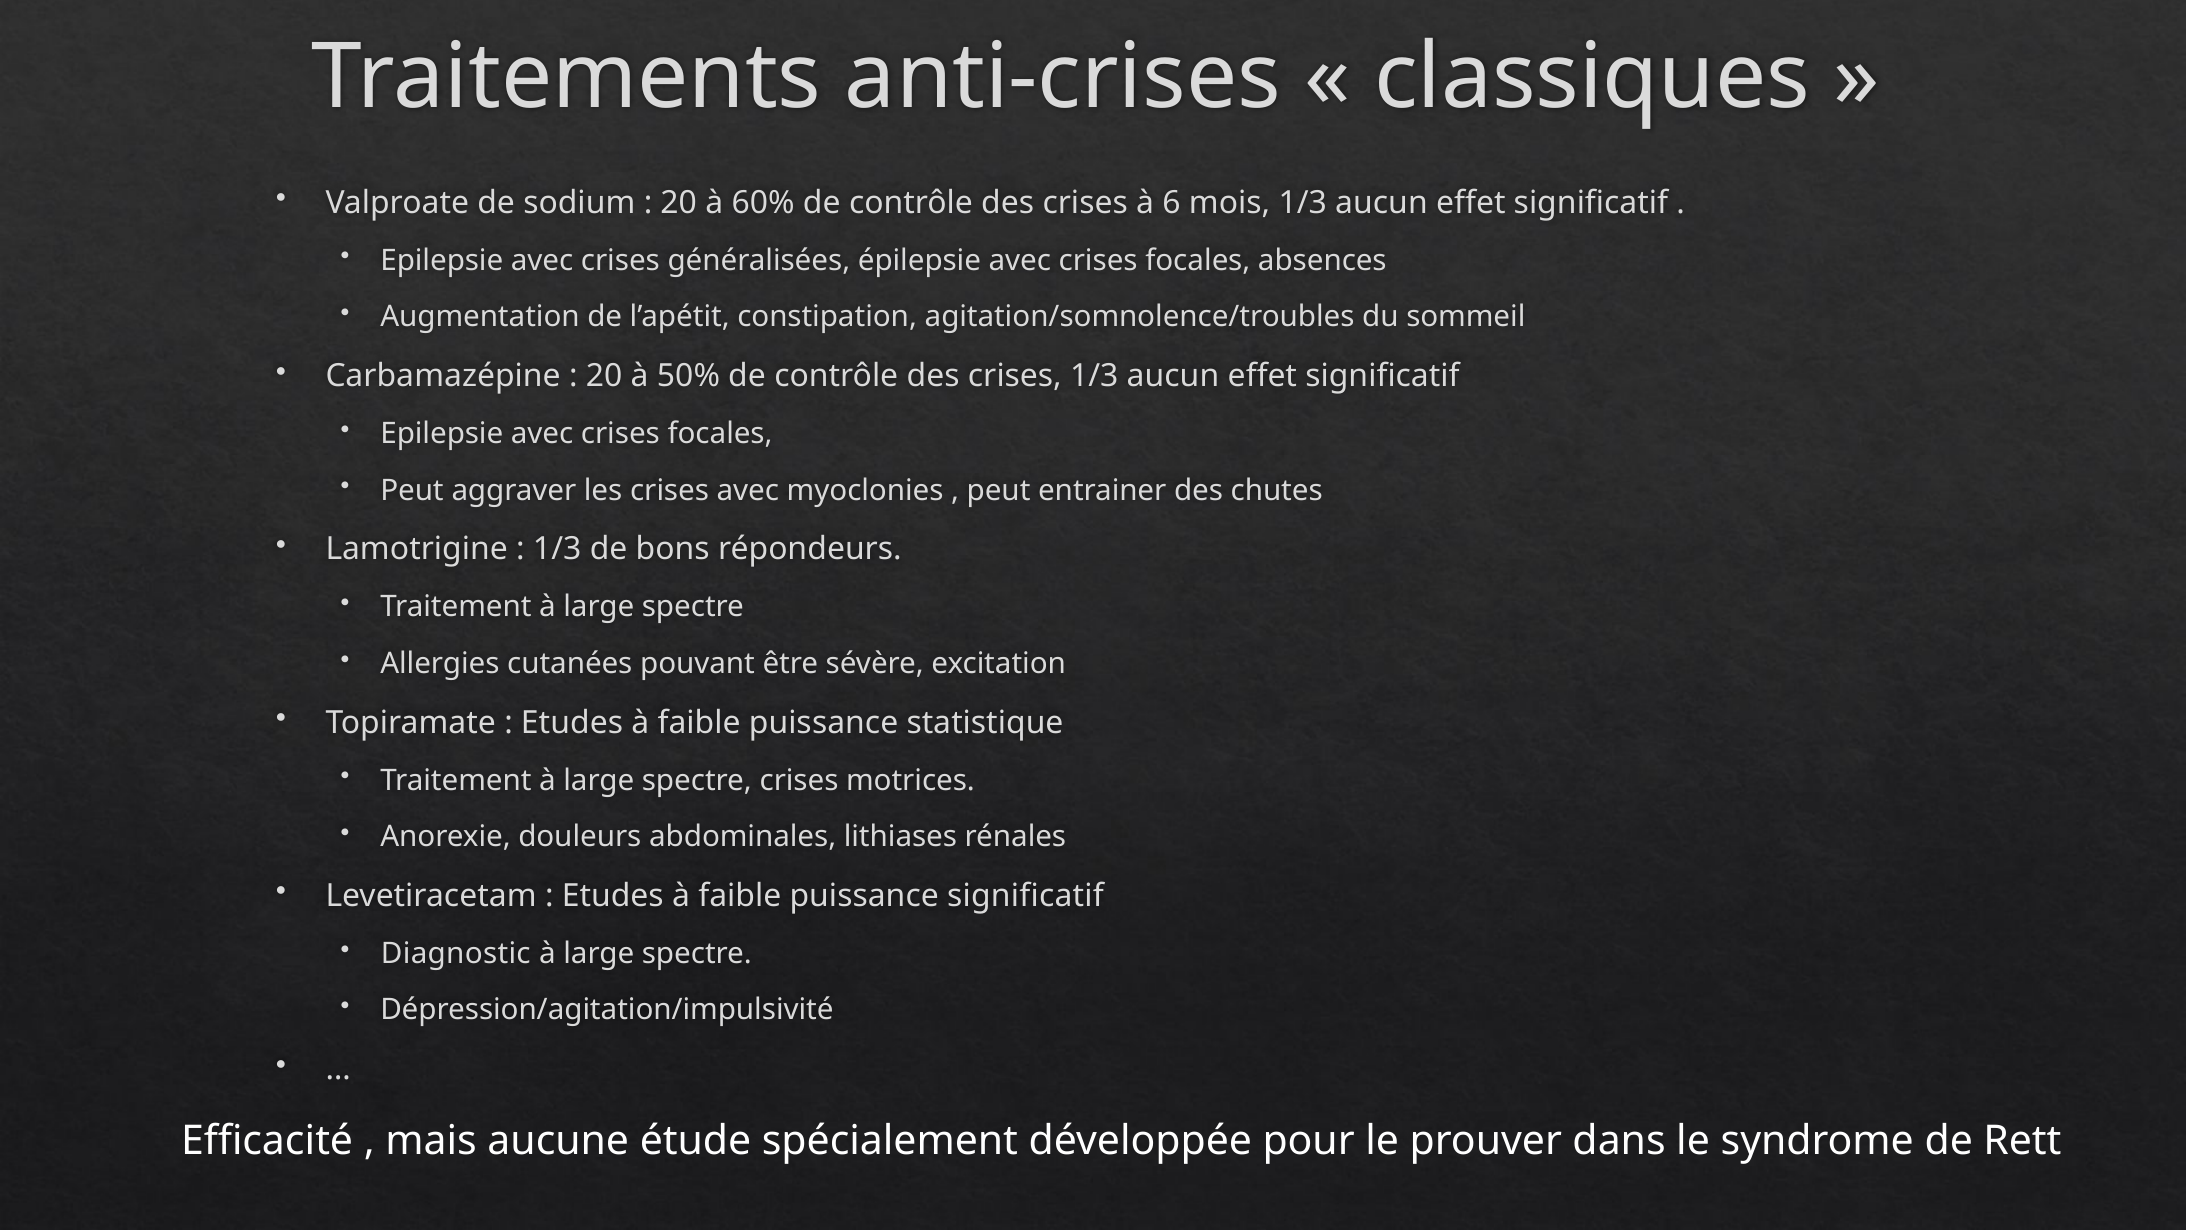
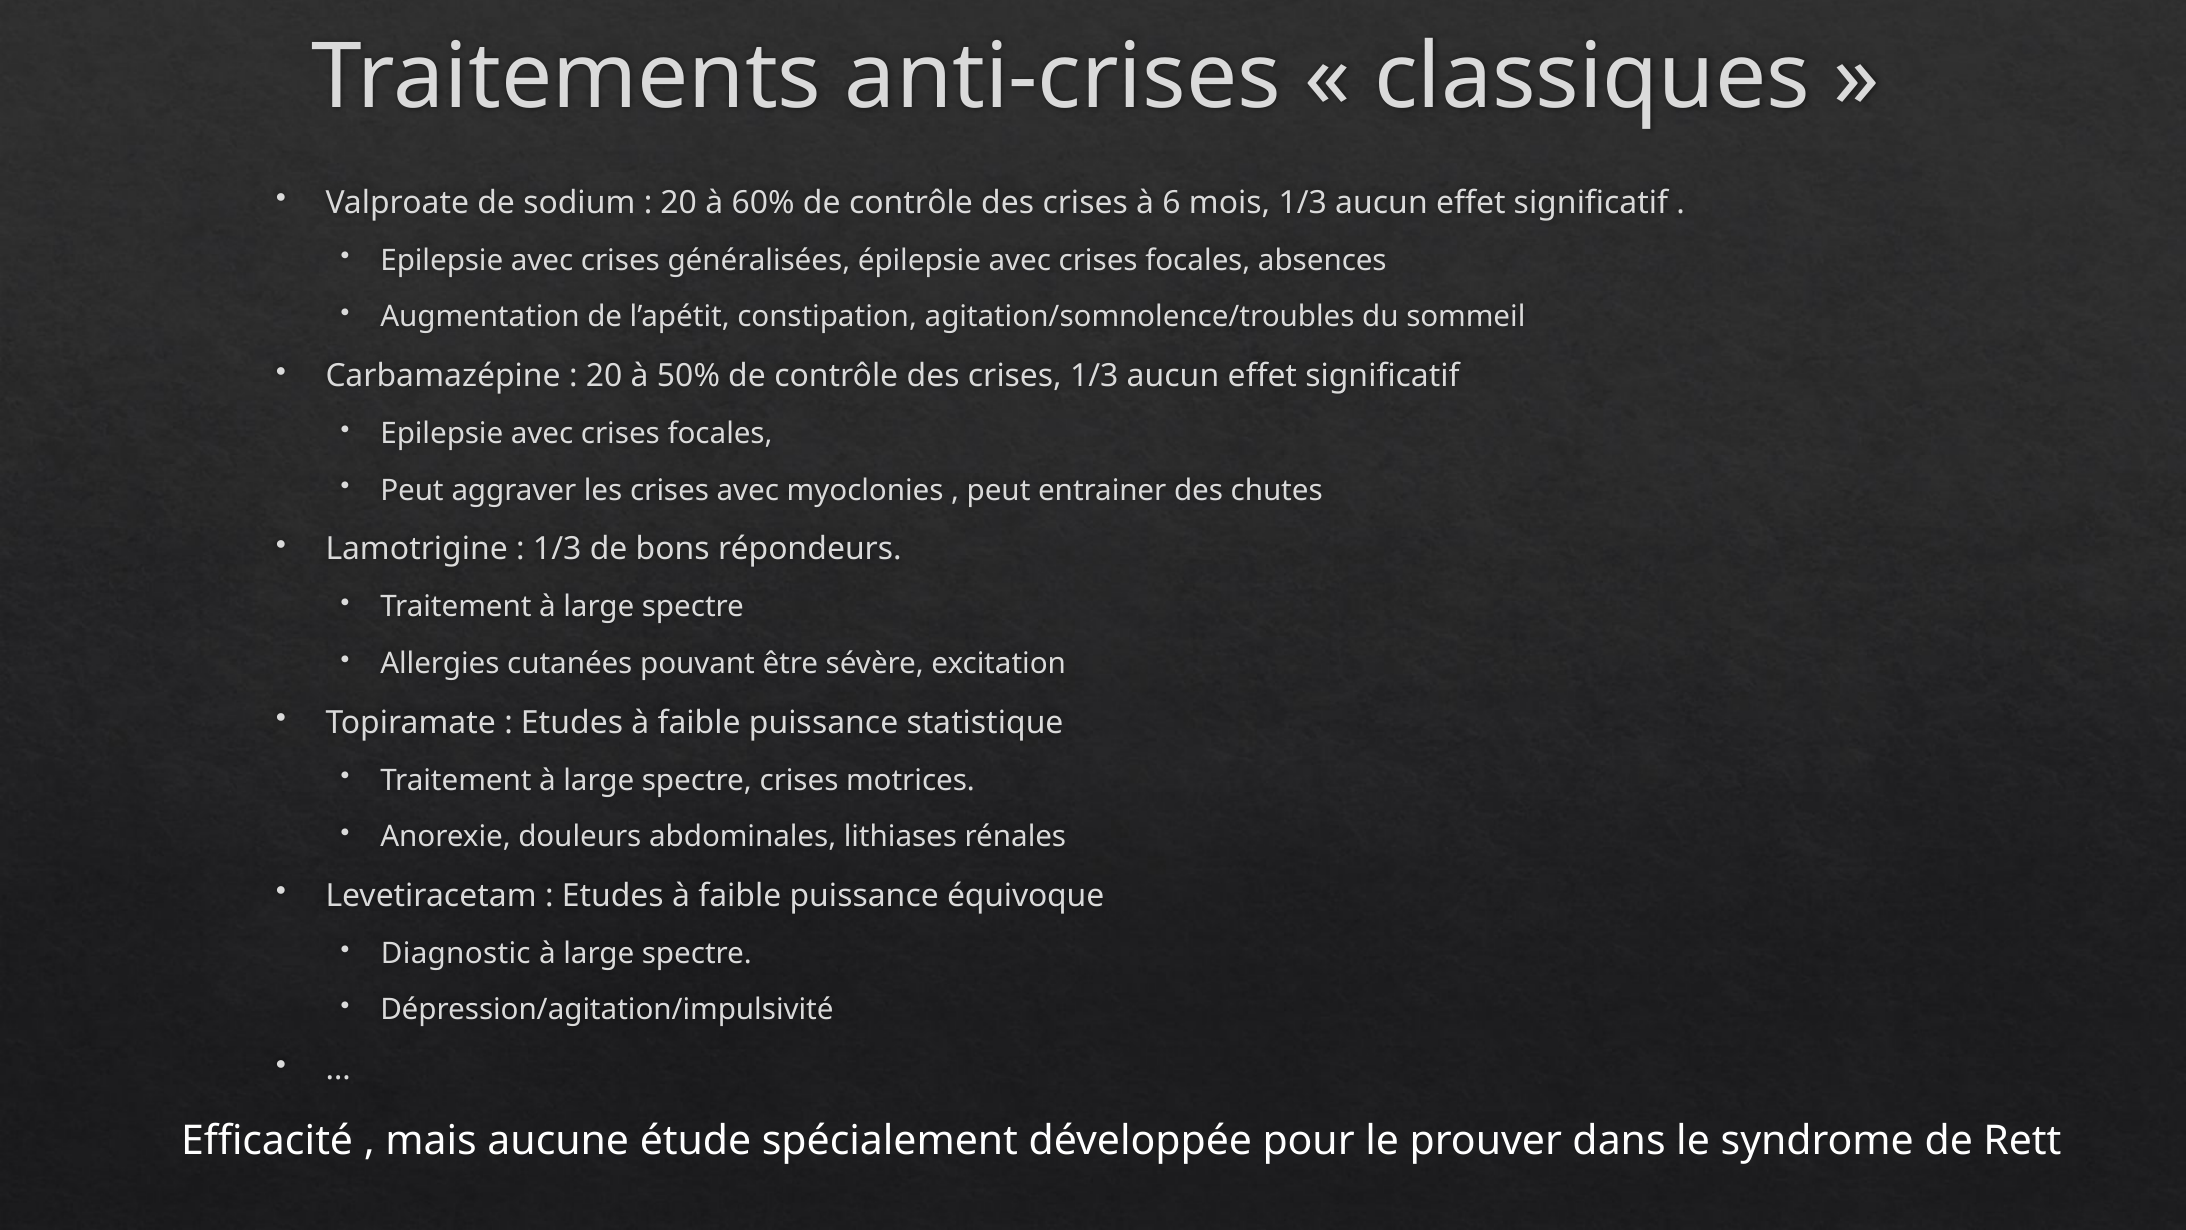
puissance significatif: significatif -> équivoque
